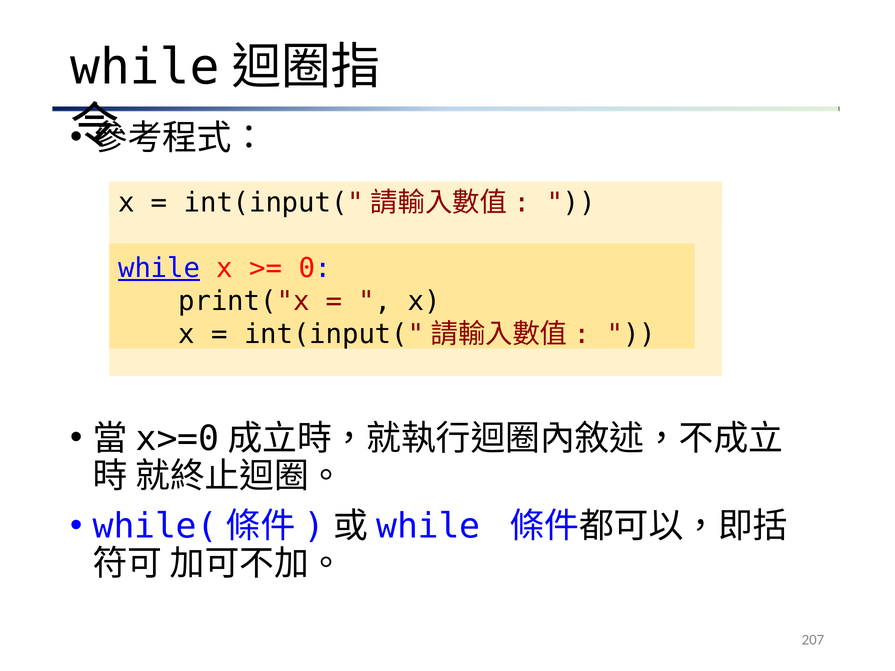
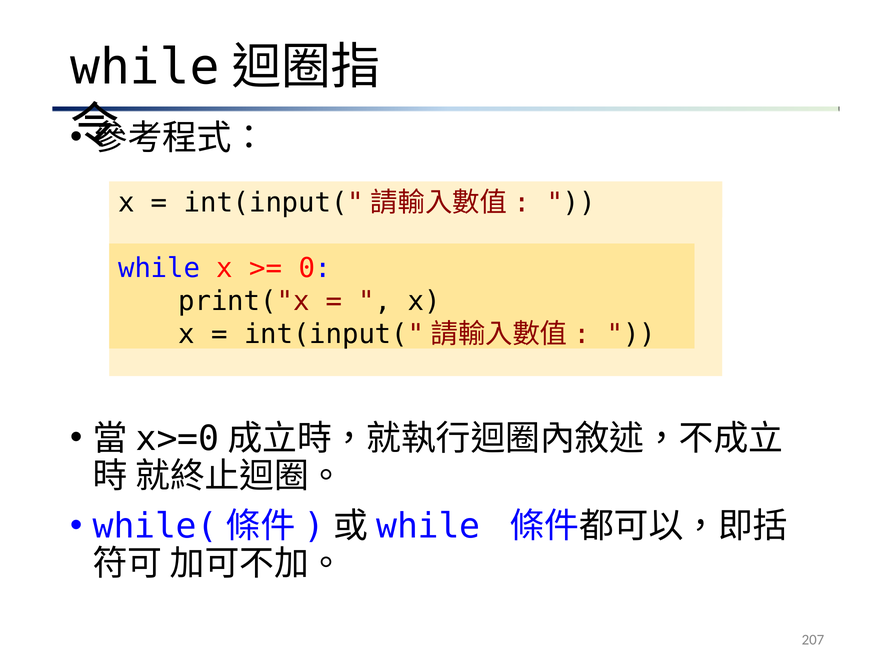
while at (159, 268) underline: present -> none
